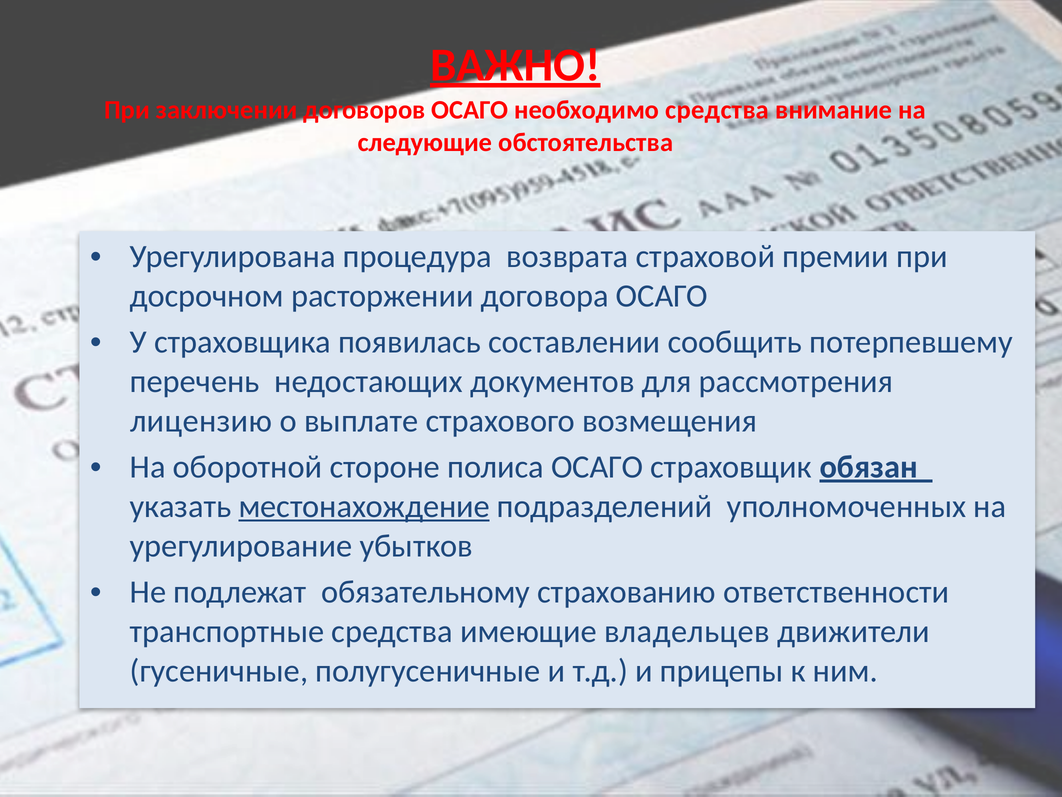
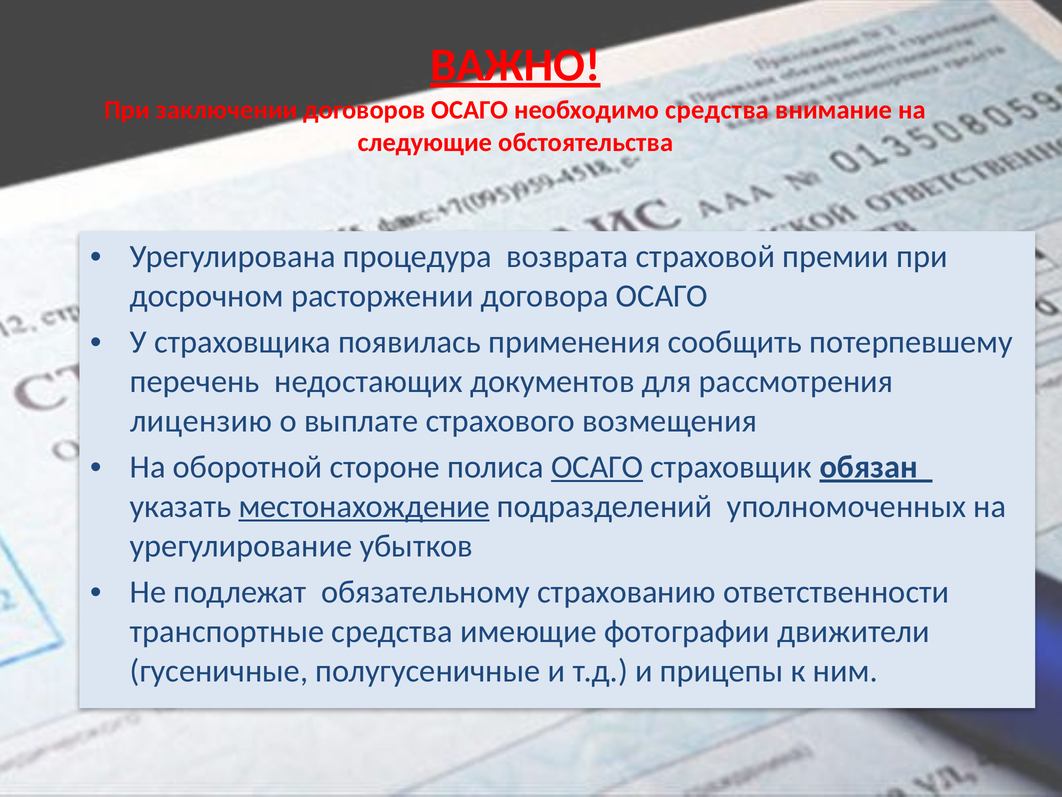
составлении: составлении -> применения
ОСАГО at (597, 467) underline: none -> present
владельцев: владельцев -> фотографии
